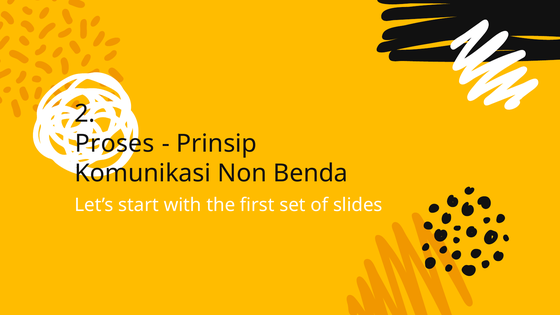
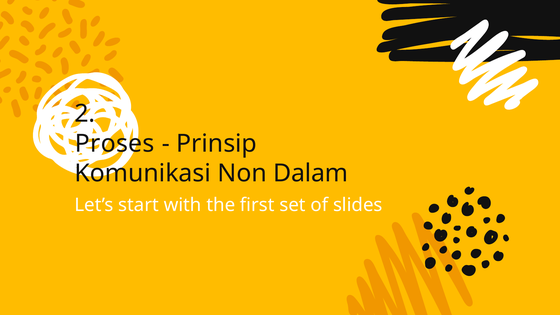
Benda: Benda -> Dalam
